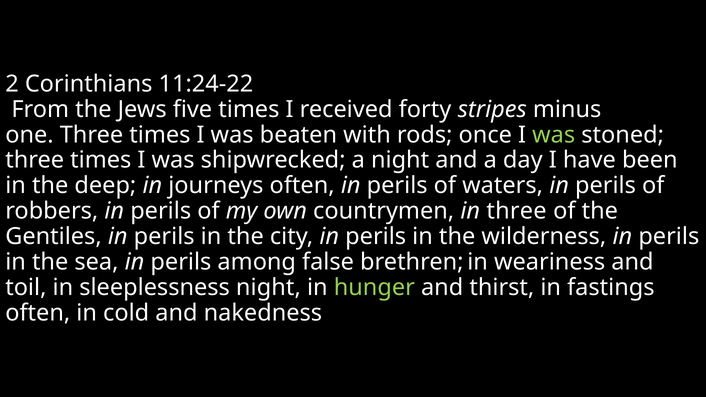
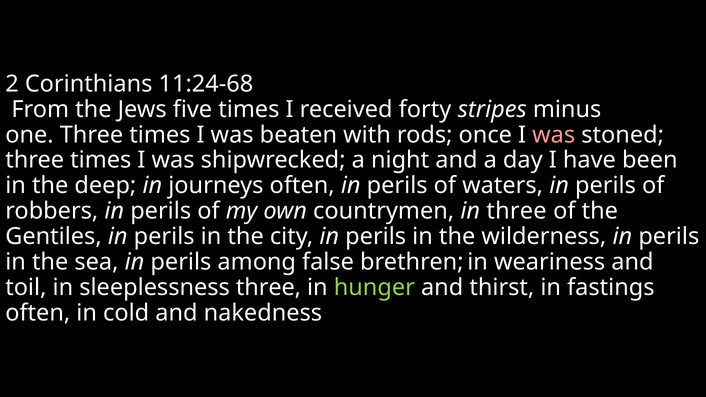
11:24-22: 11:24-22 -> 11:24-68
was at (554, 135) colour: light green -> pink
sleeplessness night: night -> three
